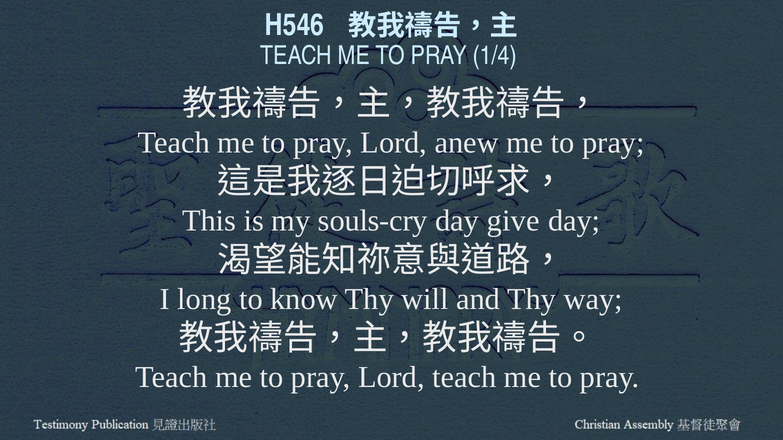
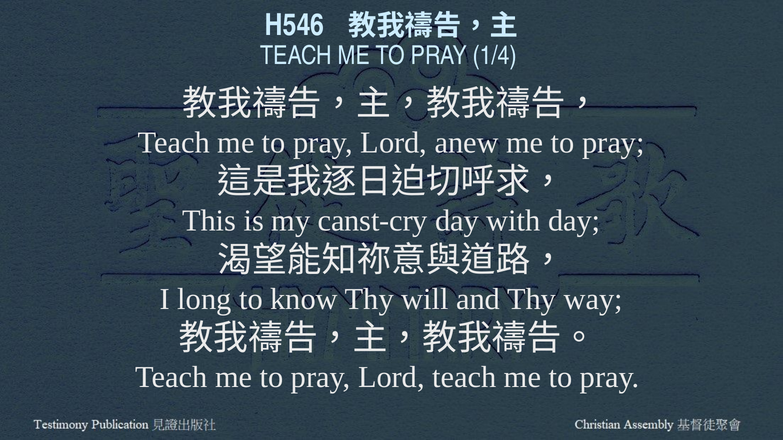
souls-cry: souls-cry -> canst-cry
give: give -> with
